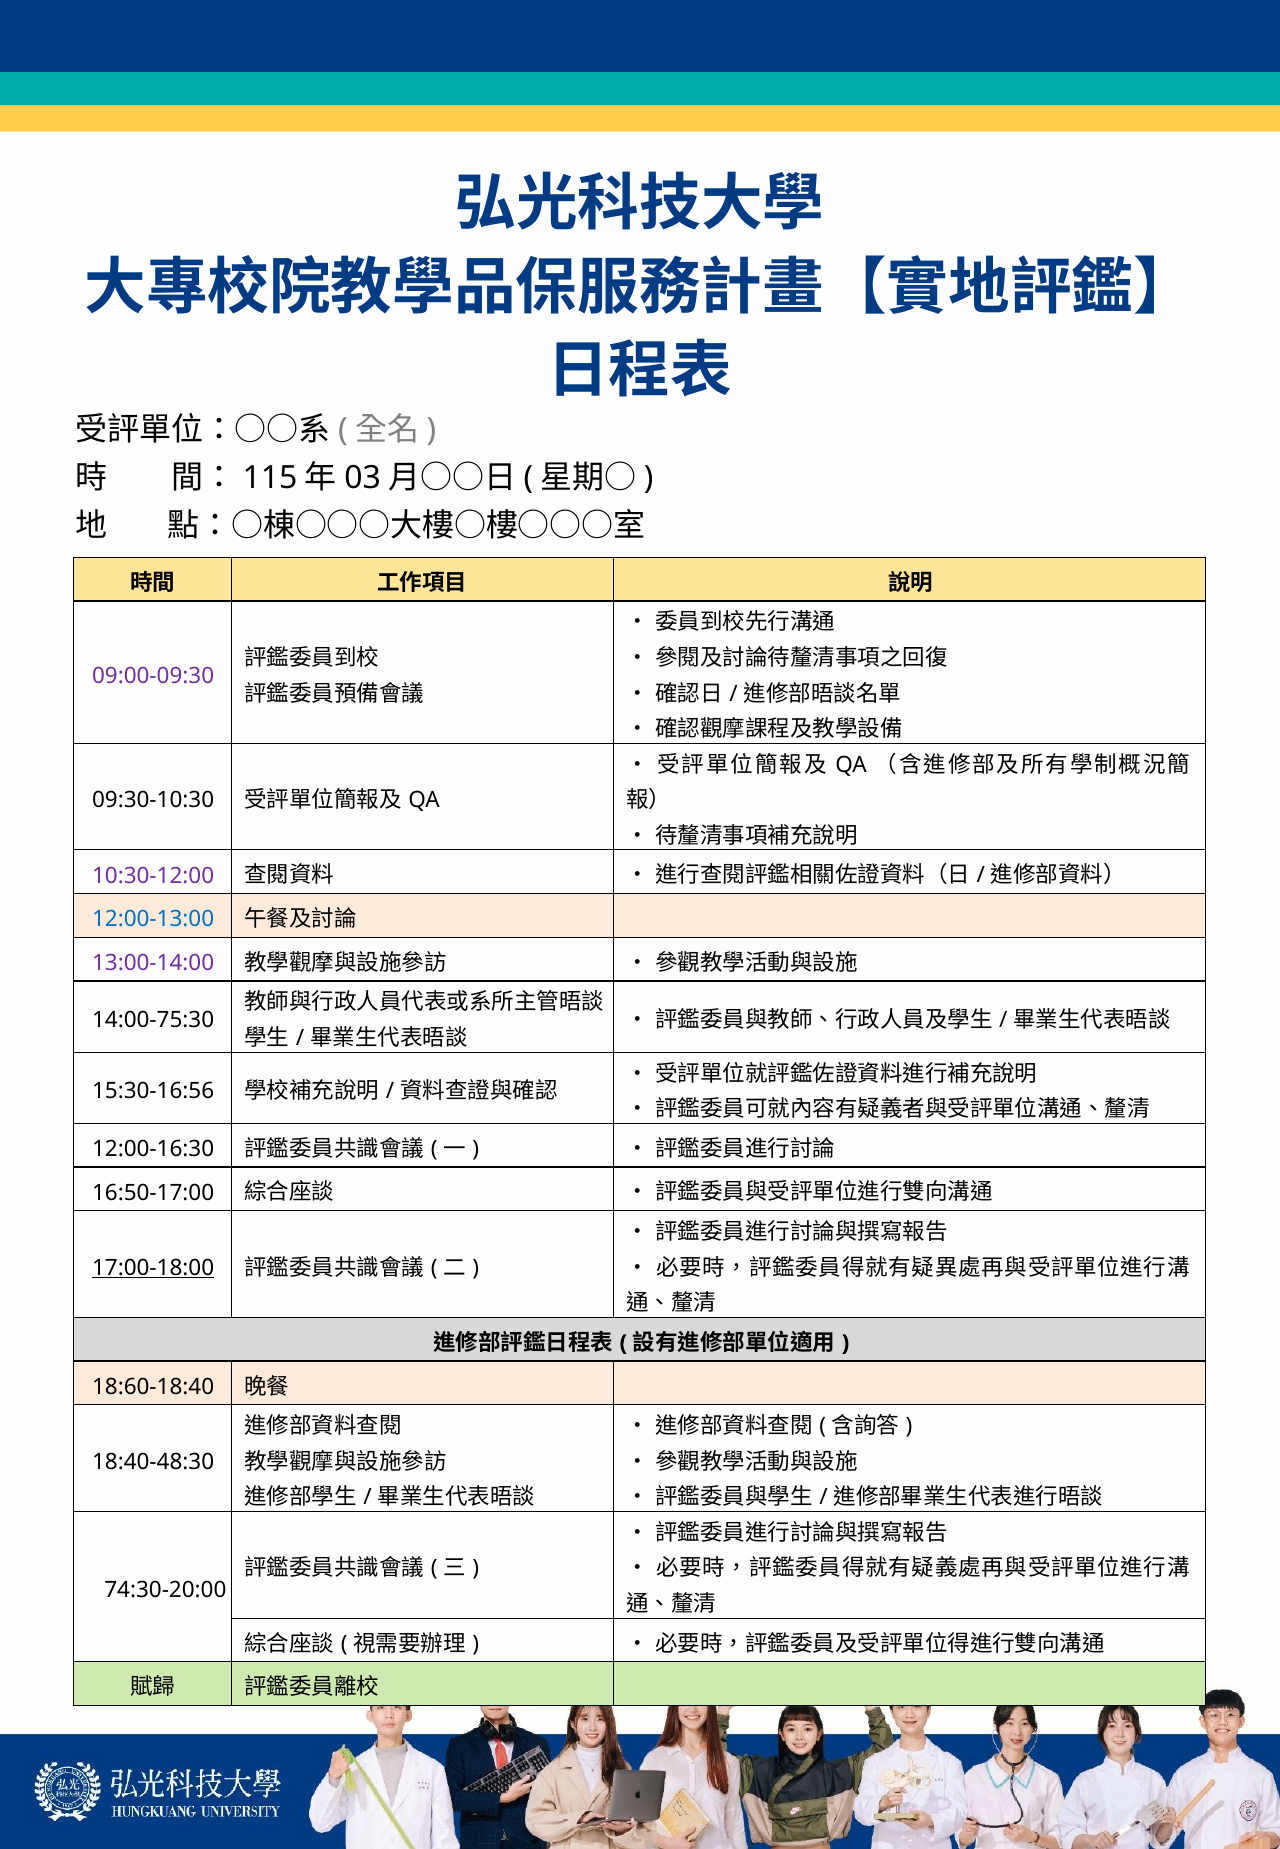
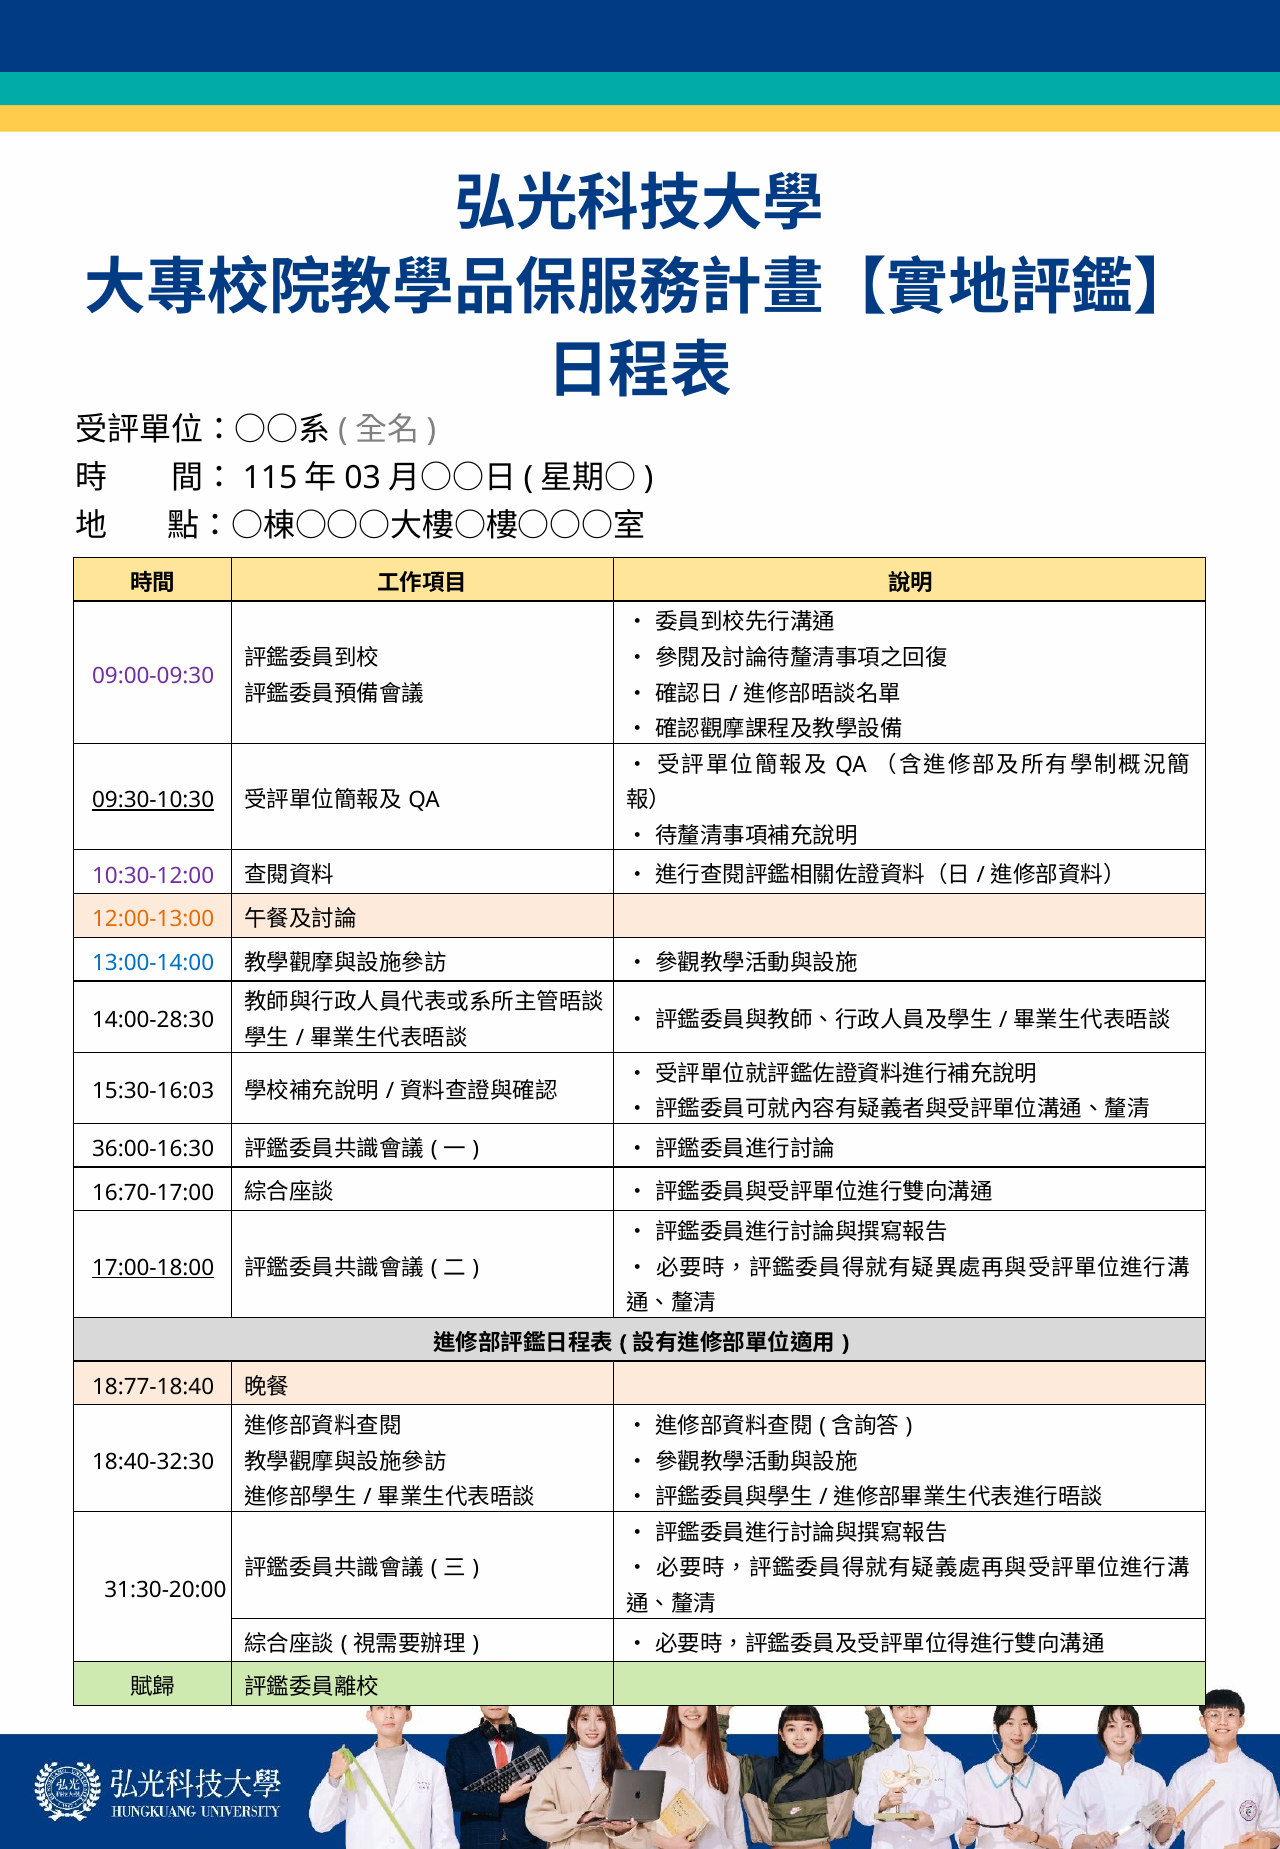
09:30-10:30 underline: none -> present
12:00-13:00 colour: blue -> orange
13:00-14:00 colour: purple -> blue
14:00-75:30: 14:00-75:30 -> 14:00-28:30
15:30-16:56: 15:30-16:56 -> 15:30-16:03
12:00-16:30: 12:00-16:30 -> 36:00-16:30
16:50-17:00: 16:50-17:00 -> 16:70-17:00
18:60-18:40: 18:60-18:40 -> 18:77-18:40
18:40-48:30: 18:40-48:30 -> 18:40-32:30
74:30-20:00: 74:30-20:00 -> 31:30-20:00
